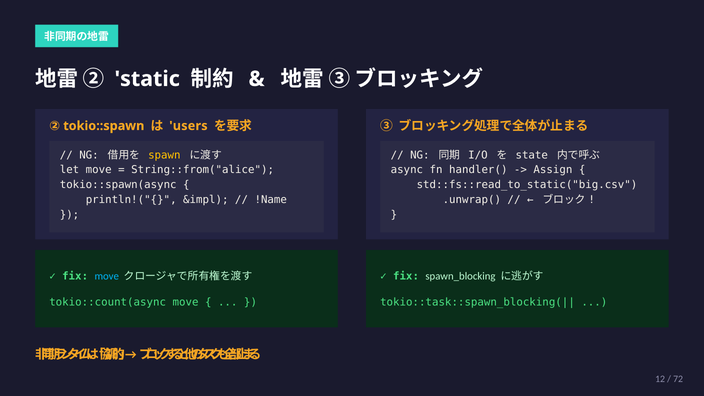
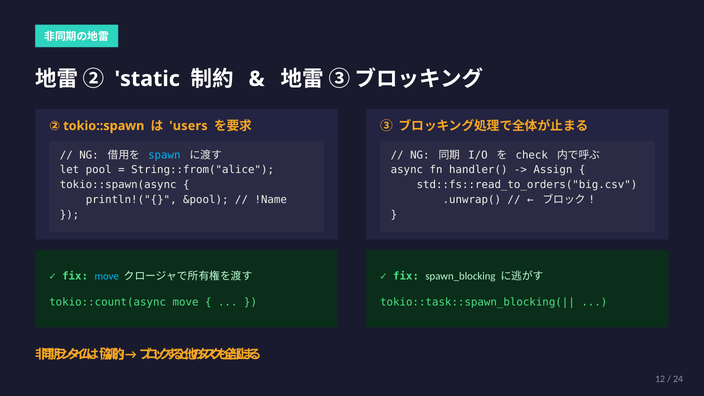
spawn colour: yellow -> light blue
state: state -> check
let move: move -> pool
std::fs::read_to_static("big.csv: std::fs::read_to_static("big.csv -> std::fs::read_to_orders("big.csv
&impl: &impl -> &pool
72: 72 -> 24
